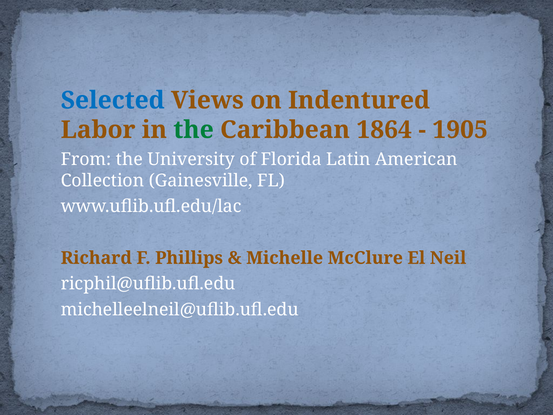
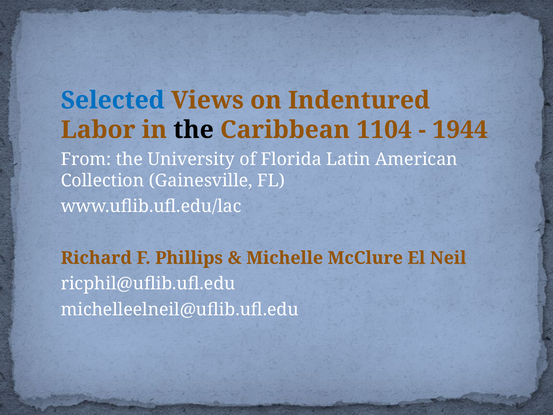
the at (194, 130) colour: green -> black
1864: 1864 -> 1104
1905: 1905 -> 1944
